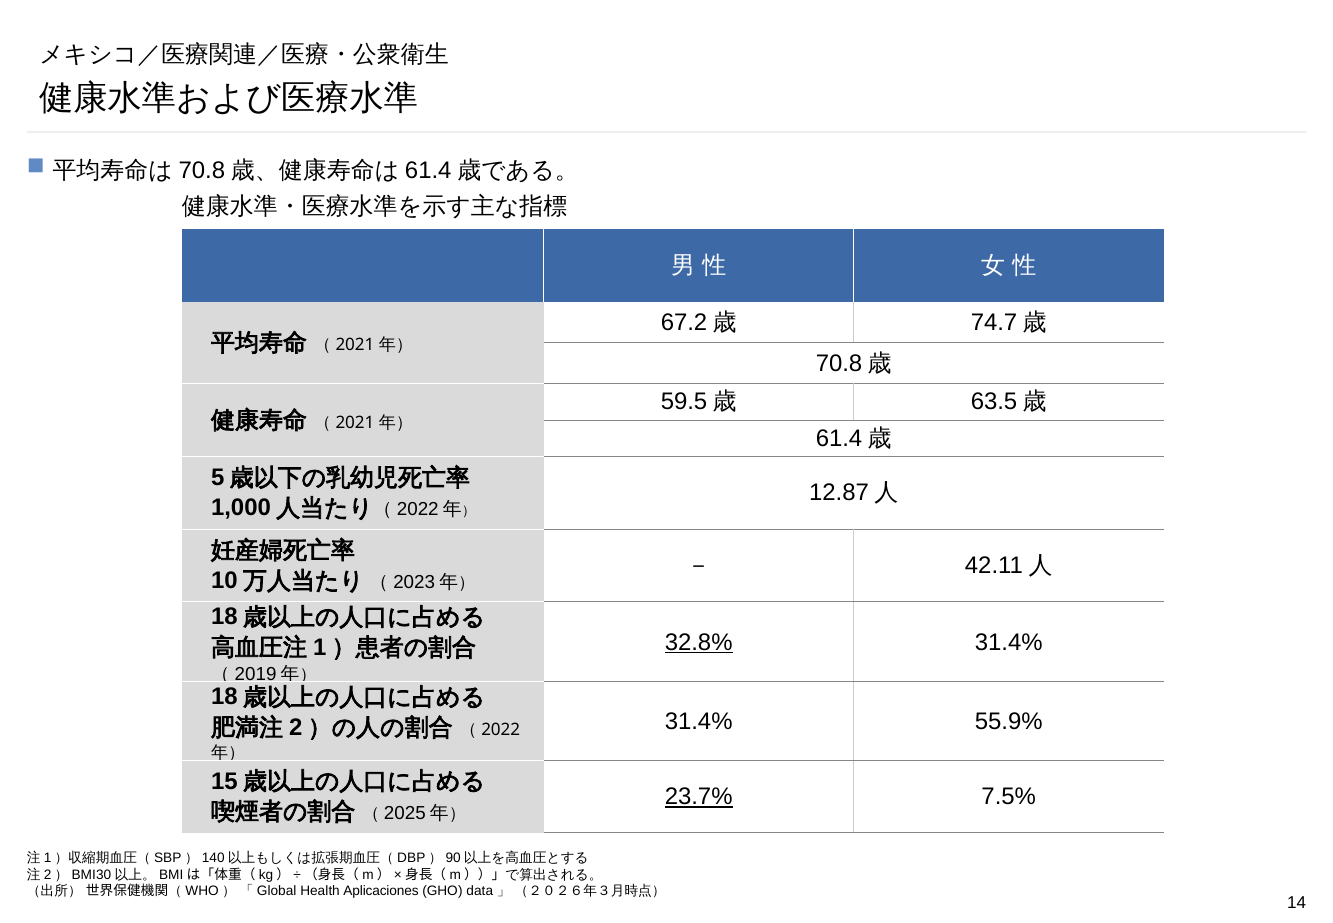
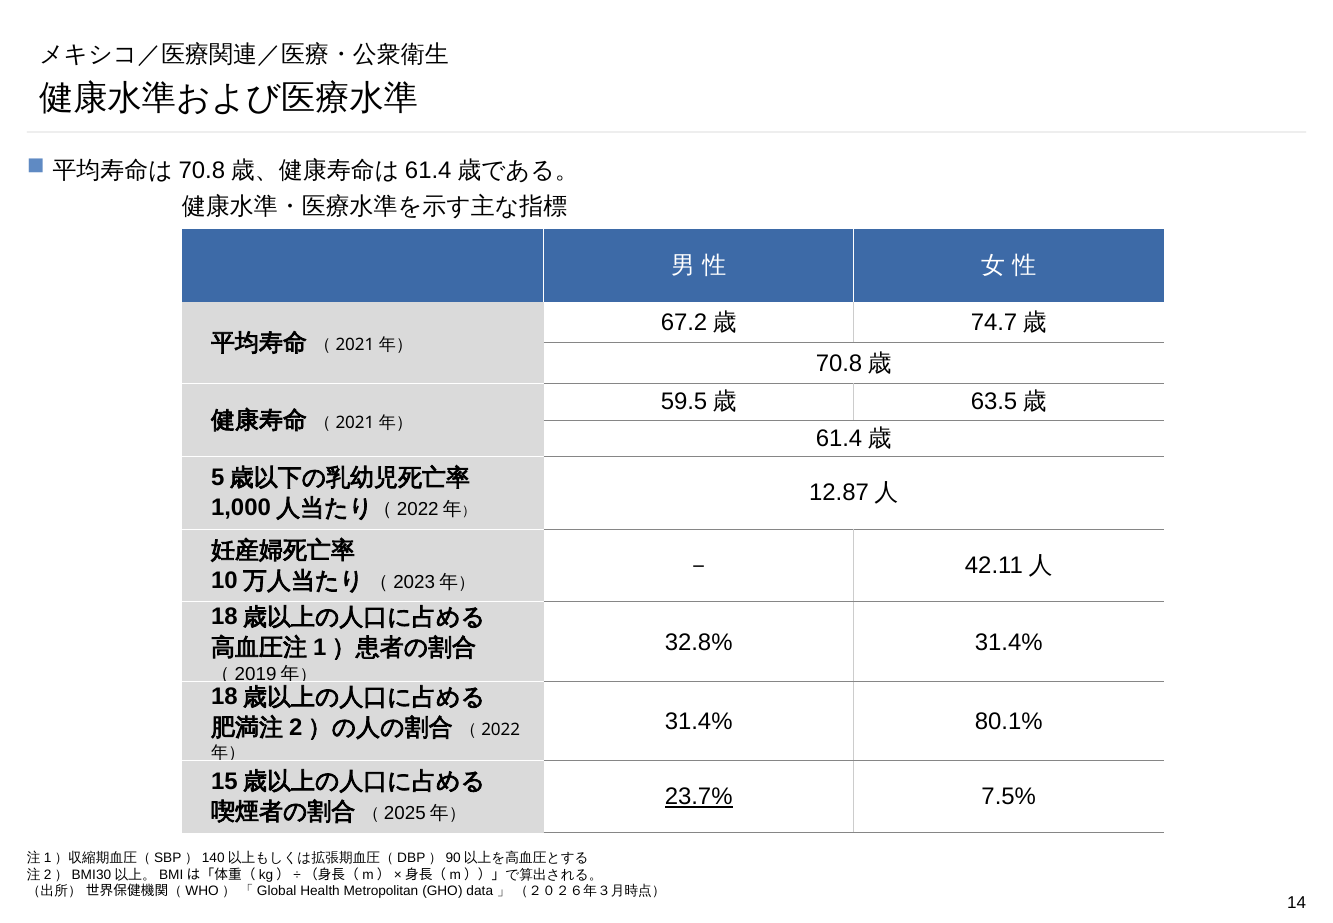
32.8% underline: present -> none
55.9%: 55.9% -> 80.1%
Aplicaciones: Aplicaciones -> Metropolitan
